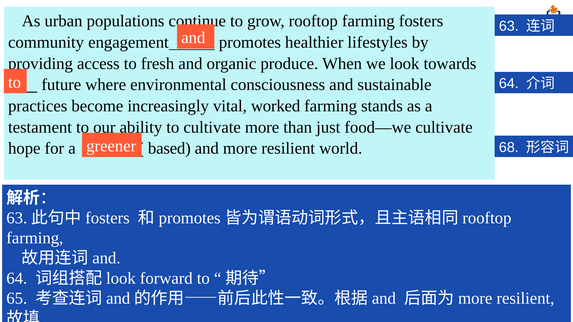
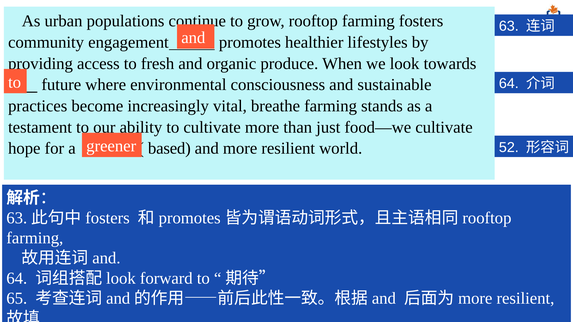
worked: worked -> breathe
68: 68 -> 52
